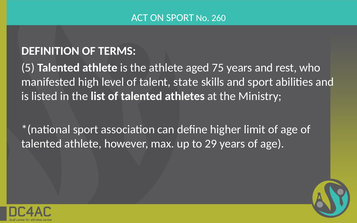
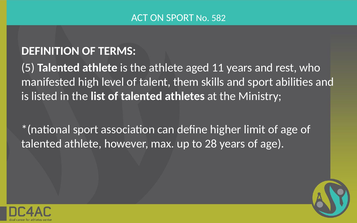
260: 260 -> 582
75: 75 -> 11
state: state -> them
29: 29 -> 28
